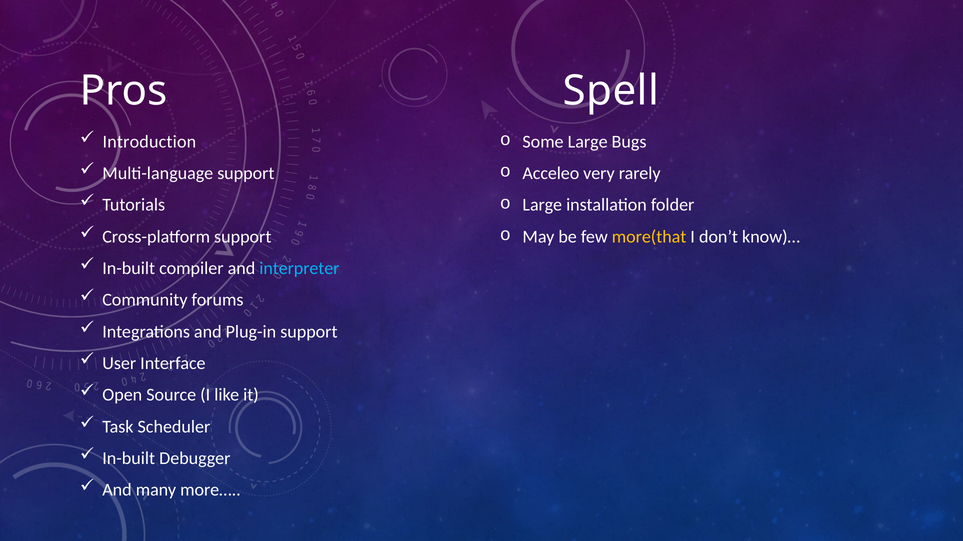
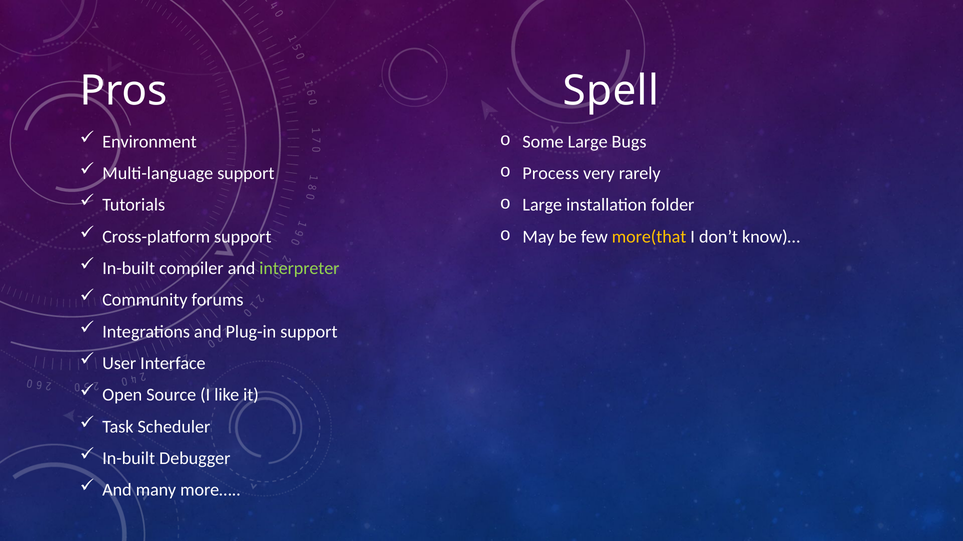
Introduction: Introduction -> Environment
Acceleo: Acceleo -> Process
interpreter colour: light blue -> light green
